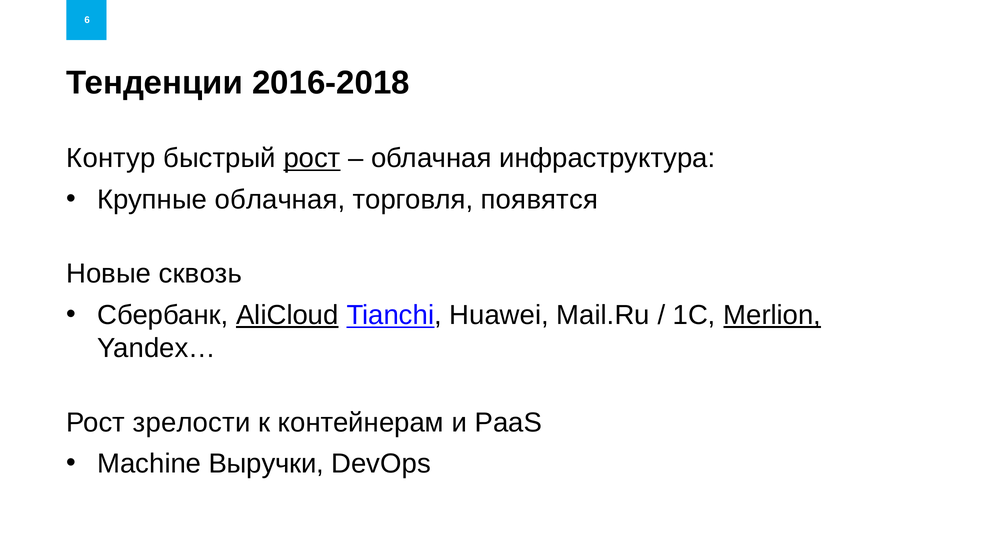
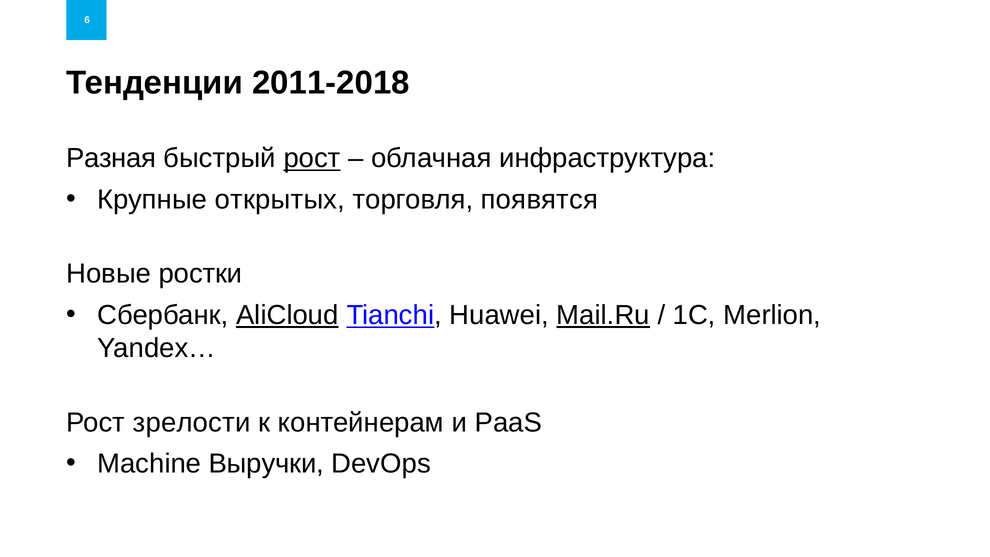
2016-2018: 2016-2018 -> 2011-2018
Контур: Контур -> Разная
Крупные облачная: облачная -> открытых
сквозь: сквозь -> ростки
Mail.Ru underline: none -> present
Merlion underline: present -> none
